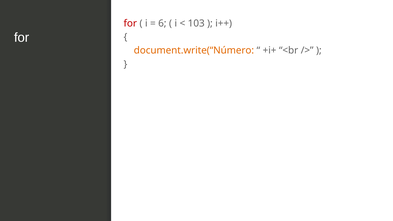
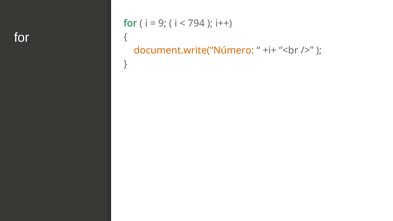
for at (130, 23) colour: red -> green
6: 6 -> 9
103: 103 -> 794
